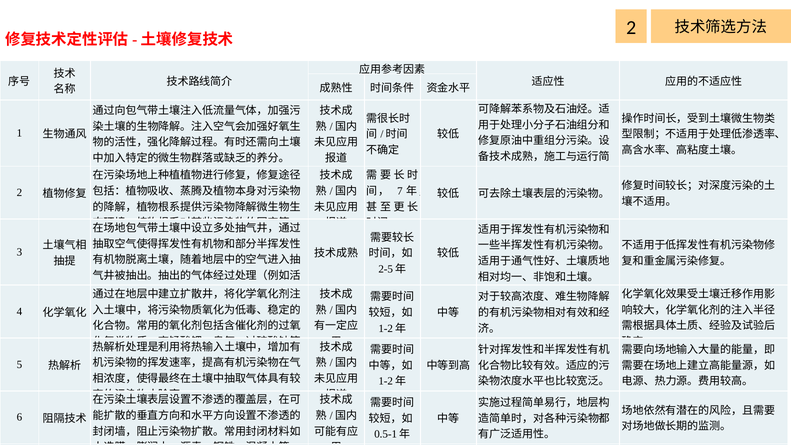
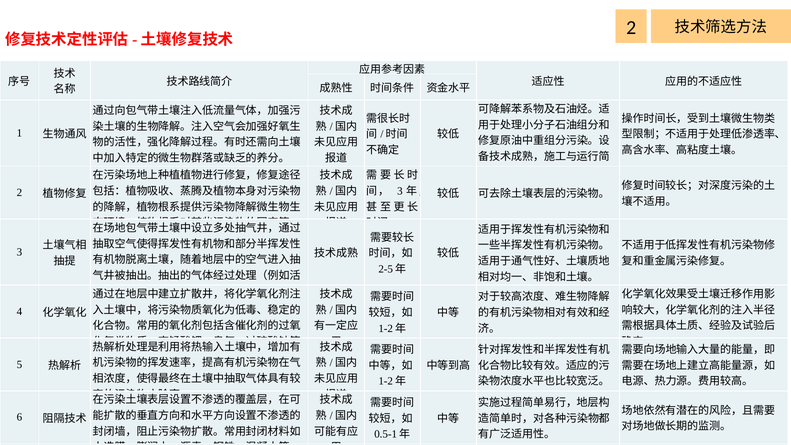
7 at (400, 191): 7 -> 3
